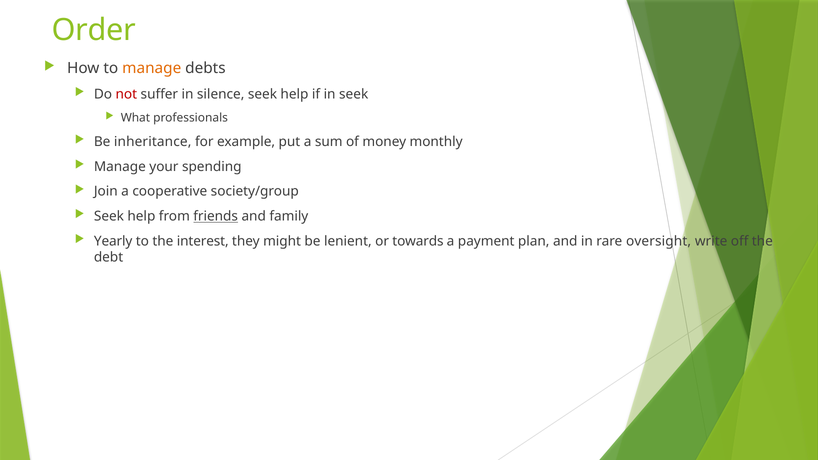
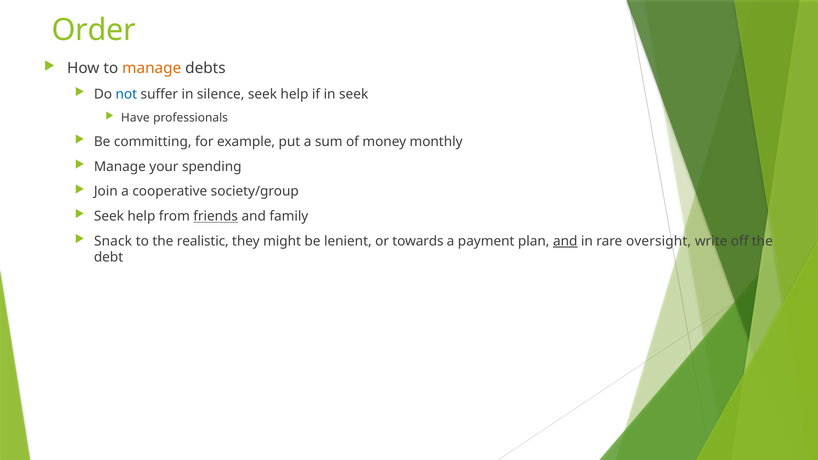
not colour: red -> blue
What: What -> Have
inheritance: inheritance -> committing
Yearly: Yearly -> Snack
interest: interest -> realistic
and at (565, 241) underline: none -> present
